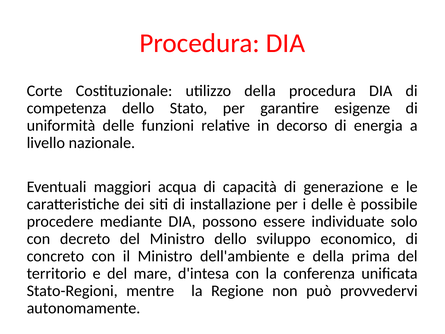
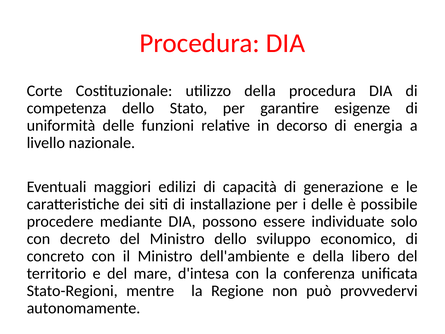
acqua: acqua -> edilizi
prima: prima -> libero
